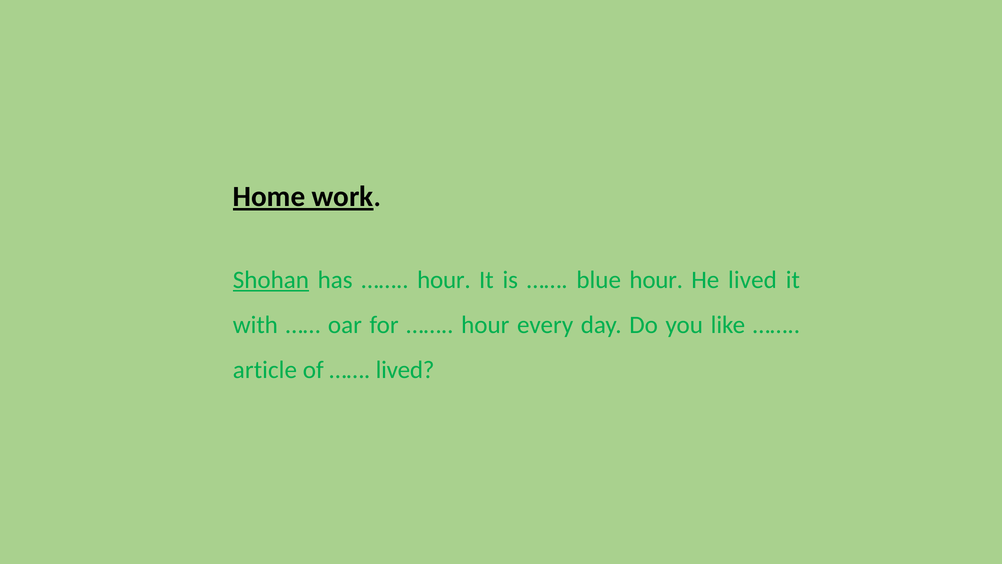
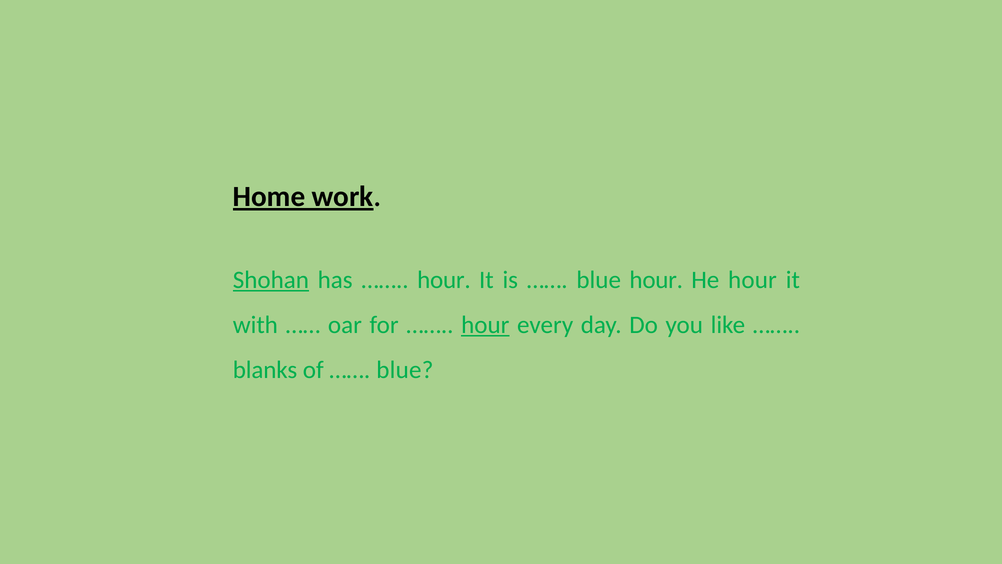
He lived: lived -> hour
hour at (485, 325) underline: none -> present
article: article -> blanks
lived at (405, 370): lived -> blue
